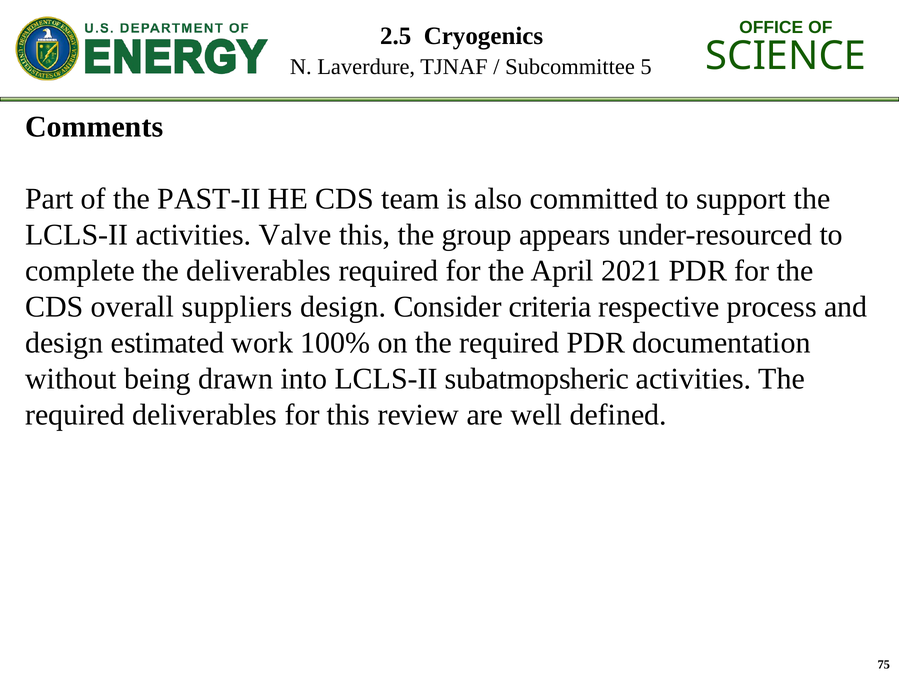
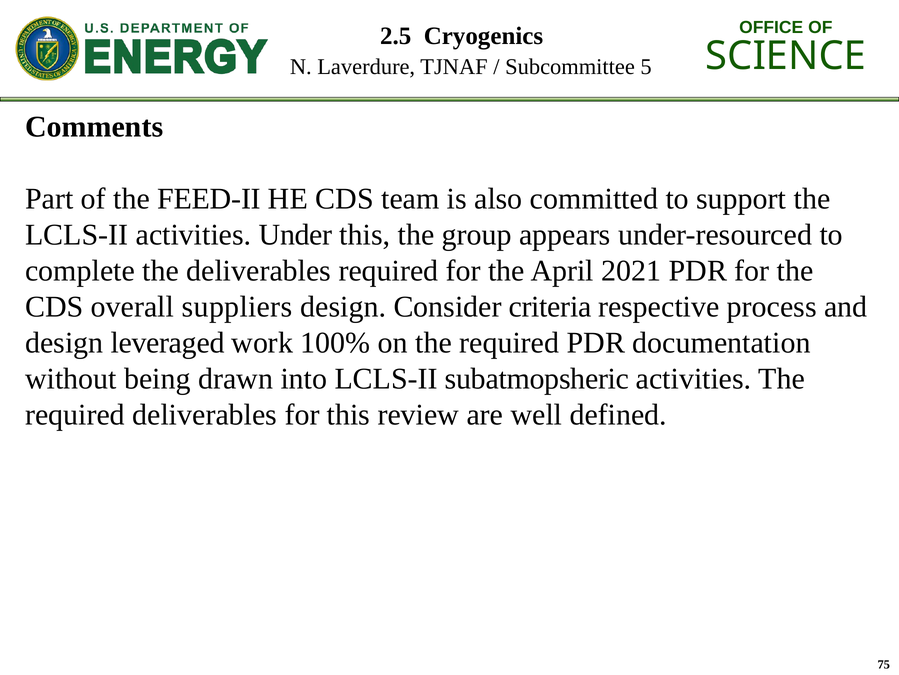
PAST-II: PAST-II -> FEED-II
Valve: Valve -> Under
estimated: estimated -> leveraged
